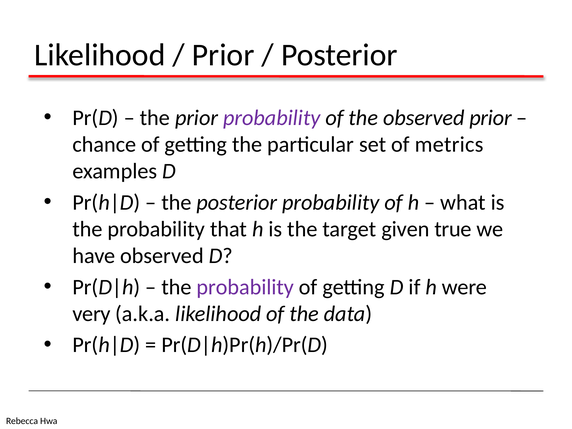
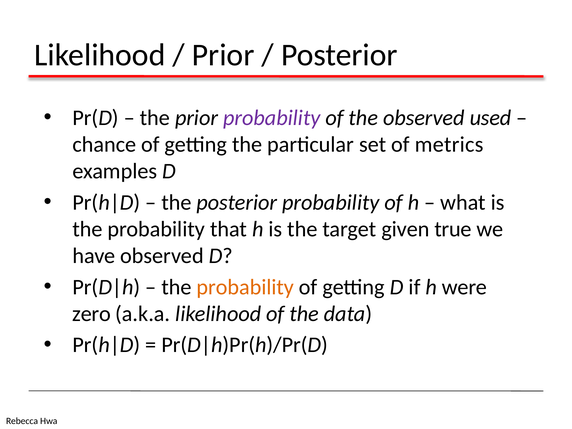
observed prior: prior -> used
probability at (245, 287) colour: purple -> orange
very: very -> zero
